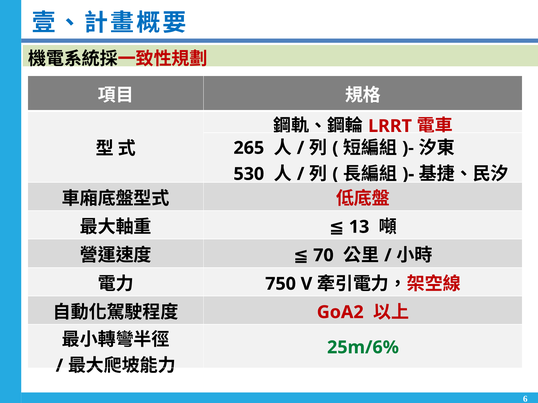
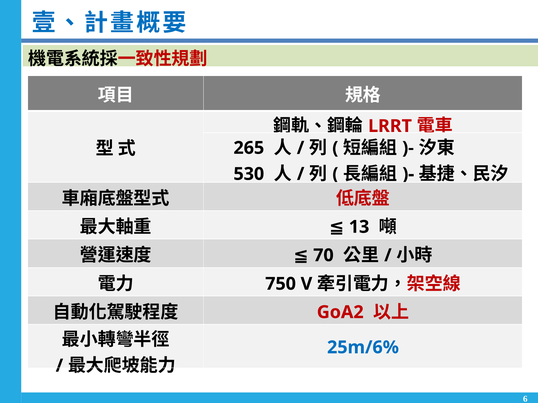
25m/6% colour: green -> blue
